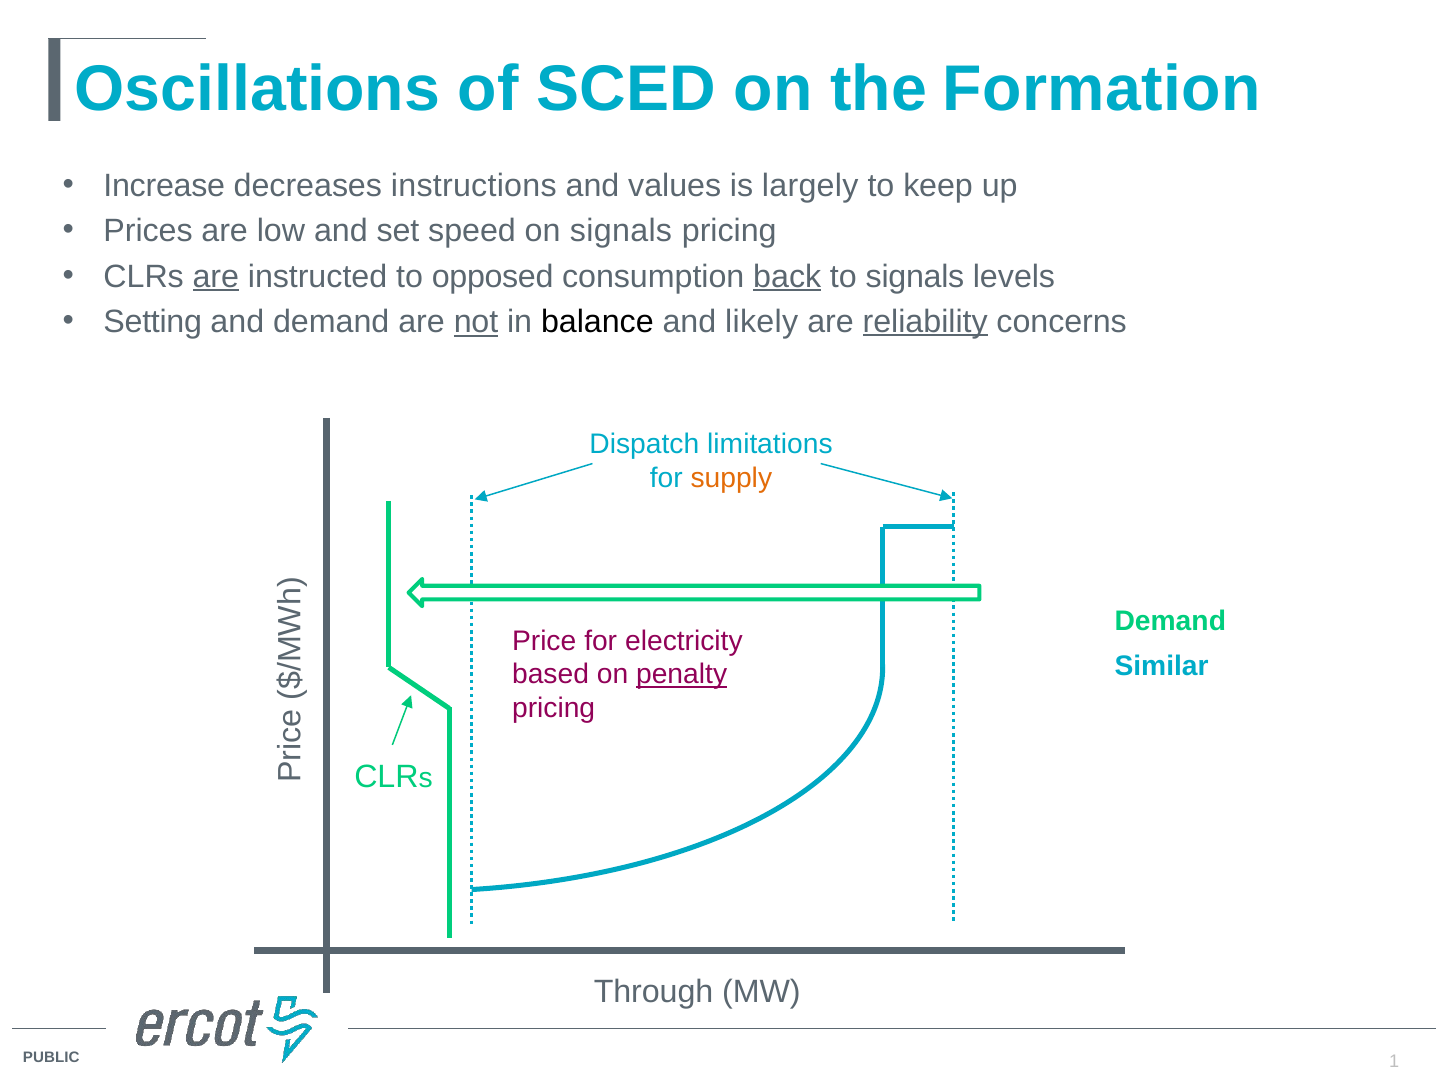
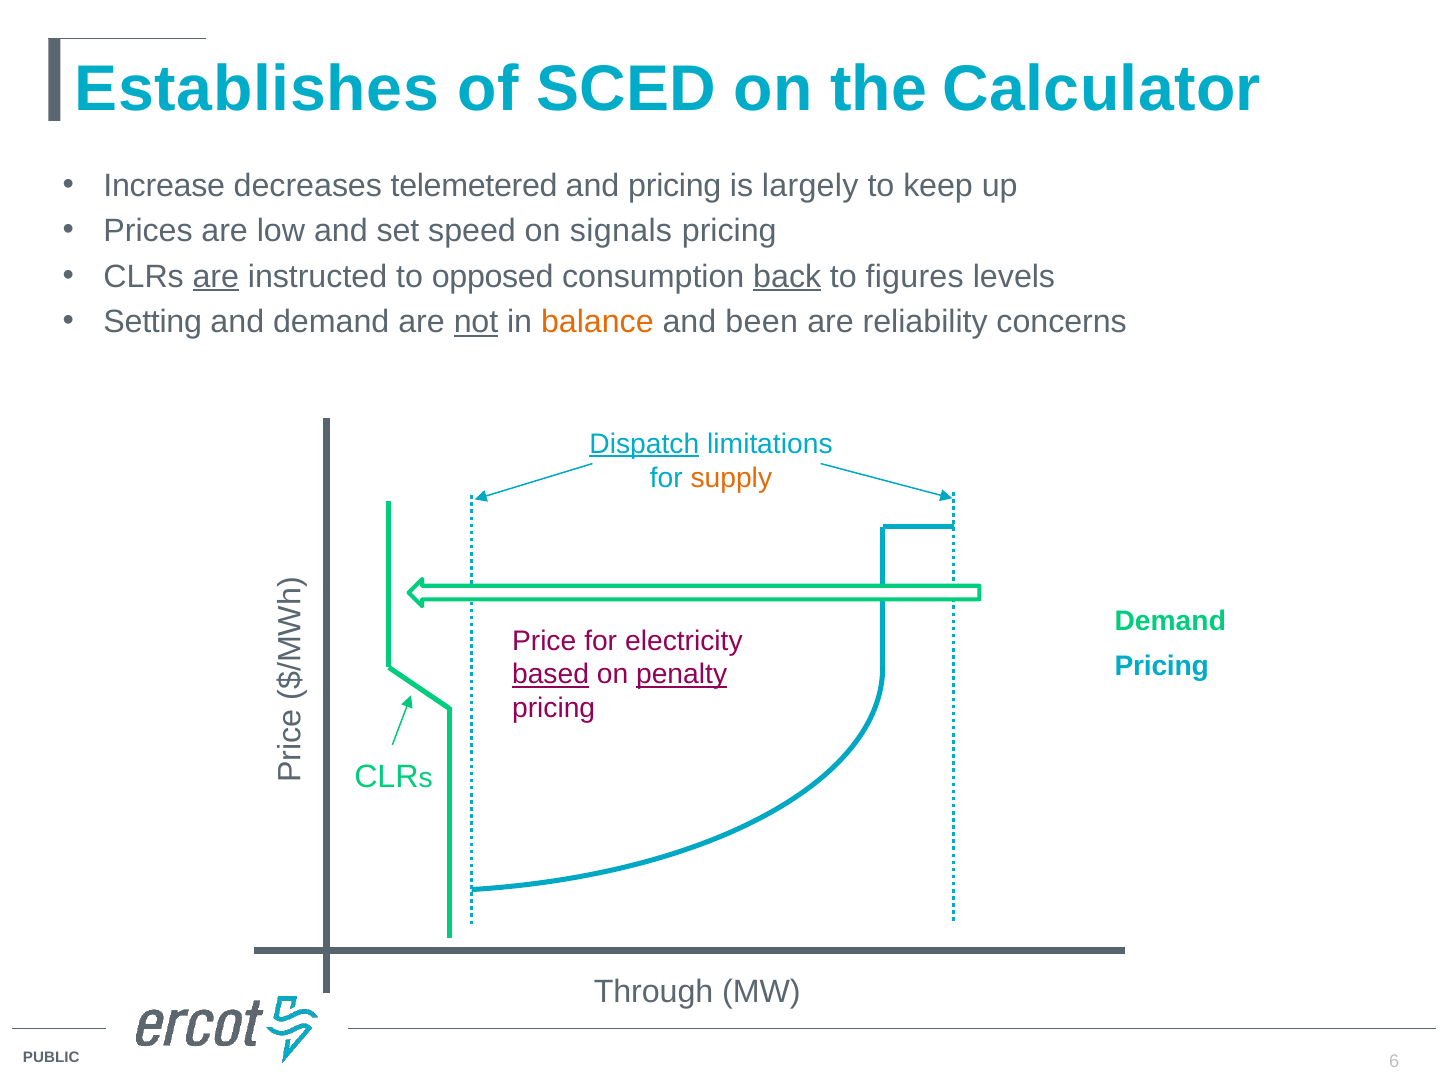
Oscillations: Oscillations -> Establishes
Formation: Formation -> Calculator
instructions: instructions -> telemetered
and values: values -> pricing
to signals: signals -> figures
balance colour: black -> orange
likely: likely -> been
reliability underline: present -> none
Dispatch underline: none -> present
Similar at (1162, 666): Similar -> Pricing
based underline: none -> present
1: 1 -> 6
